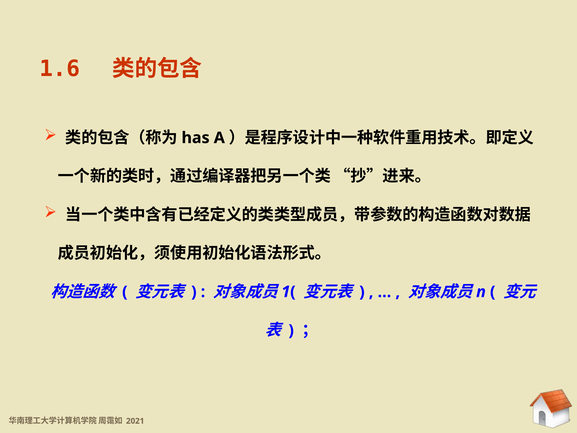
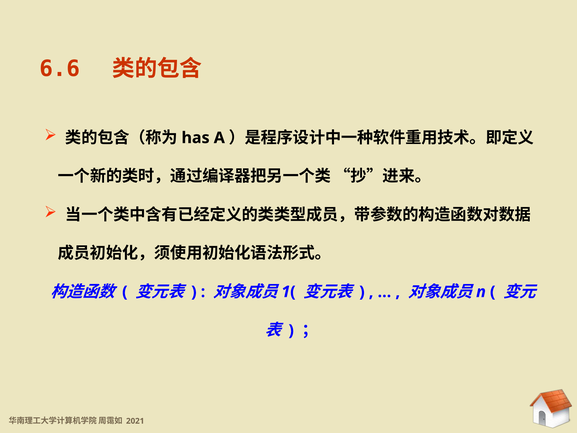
1.6: 1.6 -> 6.6
